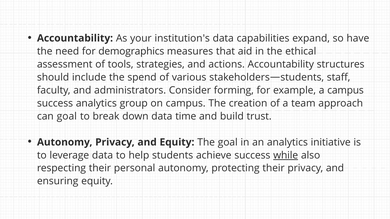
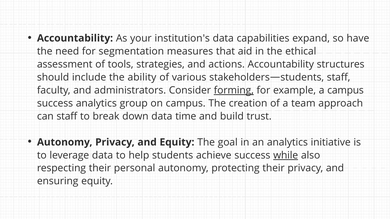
demographics: demographics -> segmentation
spend: spend -> ability
forming underline: none -> present
can goal: goal -> staff
